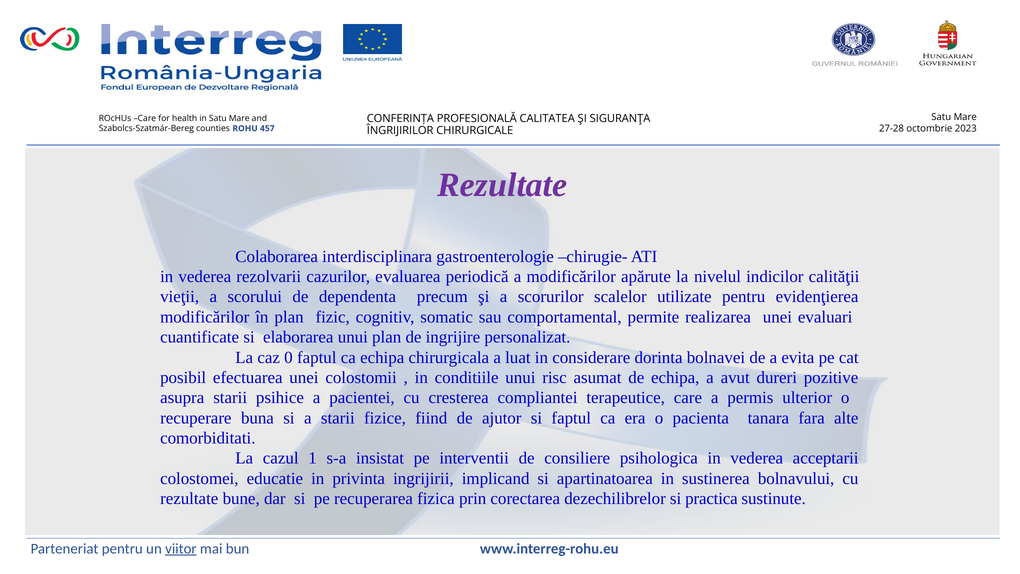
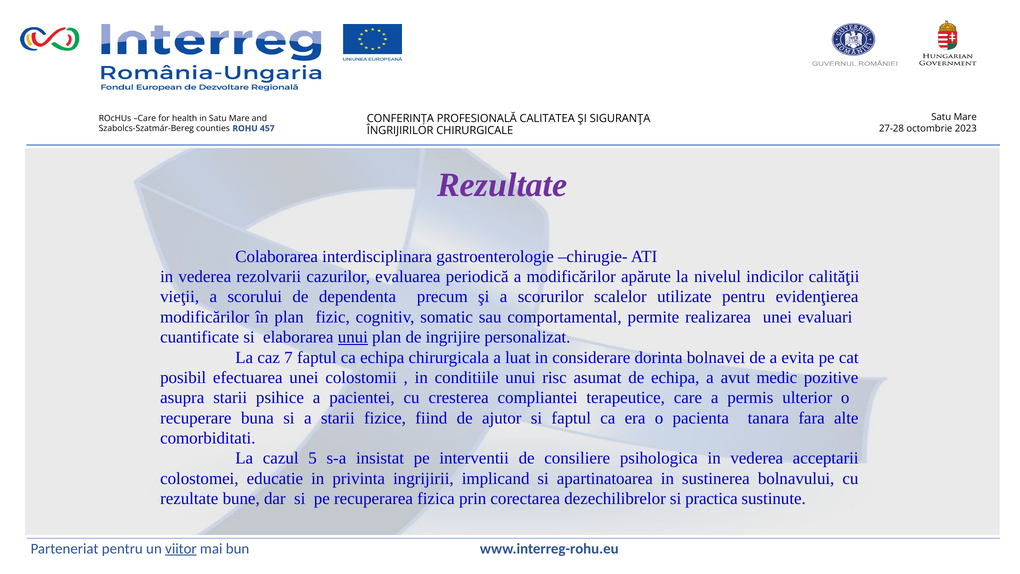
unui at (353, 337) underline: none -> present
0: 0 -> 7
dureri: dureri -> medic
1: 1 -> 5
